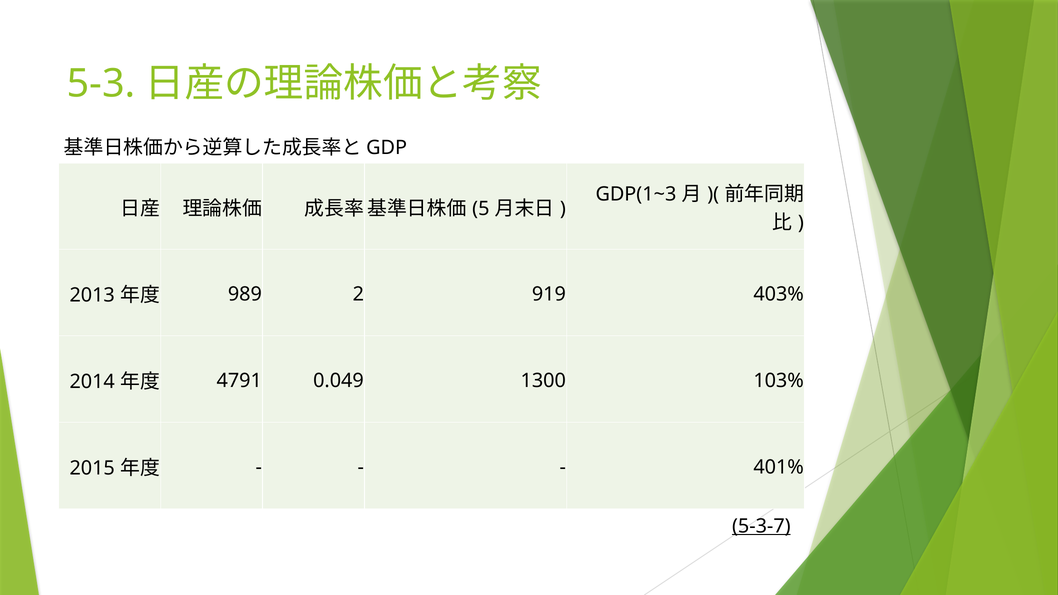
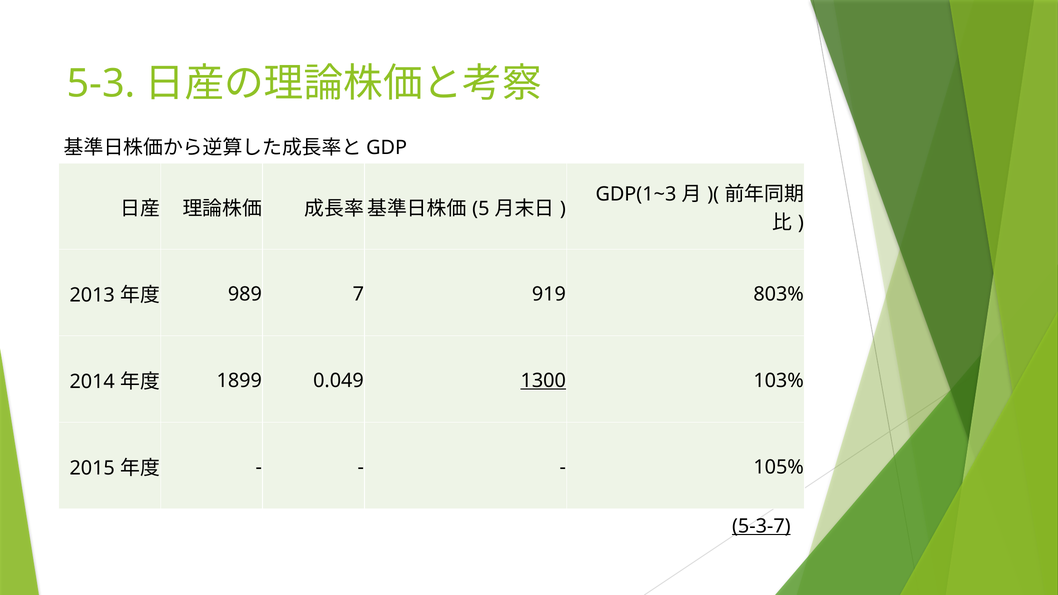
2: 2 -> 7
403%: 403% -> 803%
4791: 4791 -> 1899
1300 underline: none -> present
401%: 401% -> 105%
